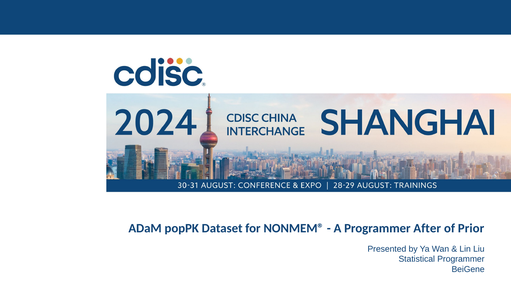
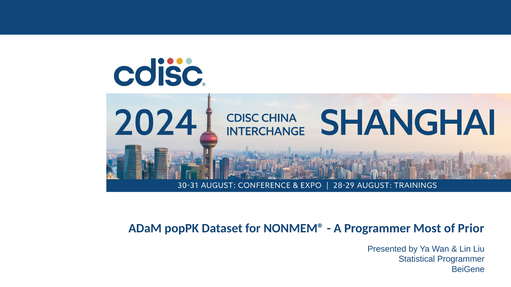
After: After -> Most
